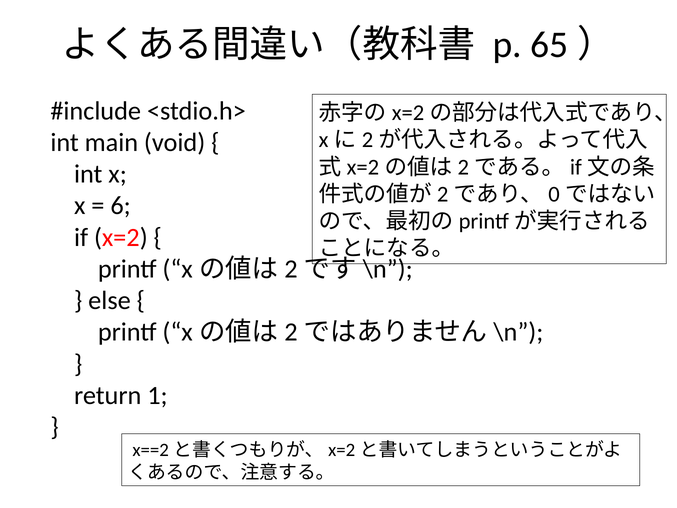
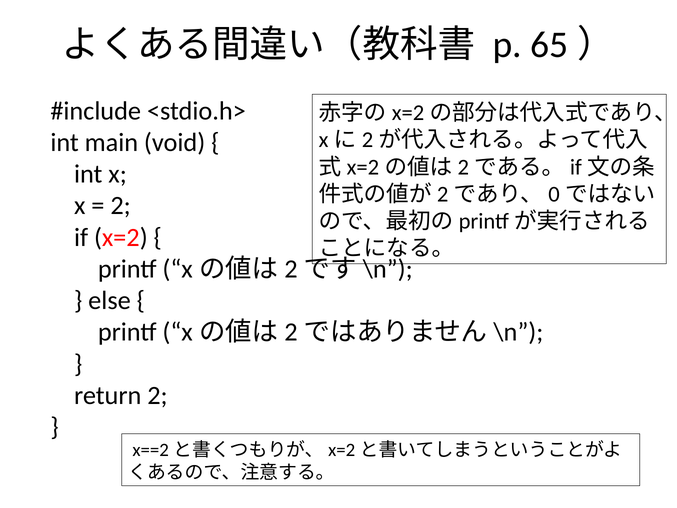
6 at (121, 206): 6 -> 2
return 1: 1 -> 2
